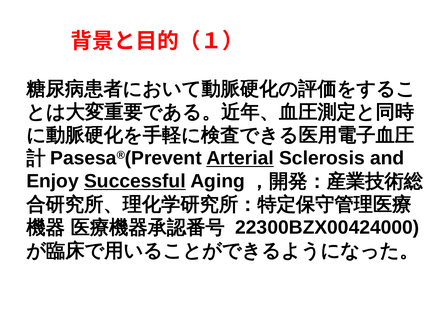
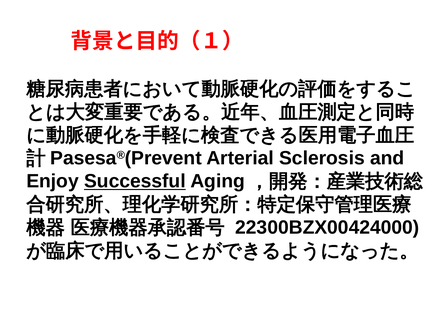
Arterial underline: present -> none
